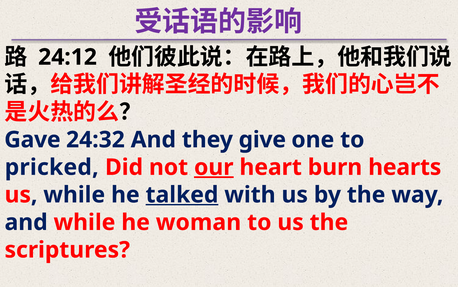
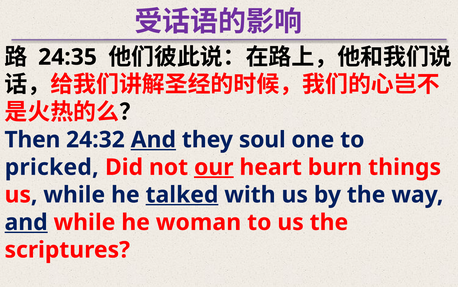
24:12: 24:12 -> 24:35
Gave: Gave -> Then
And at (153, 139) underline: none -> present
give: give -> soul
hearts: hearts -> things
and at (26, 222) underline: none -> present
